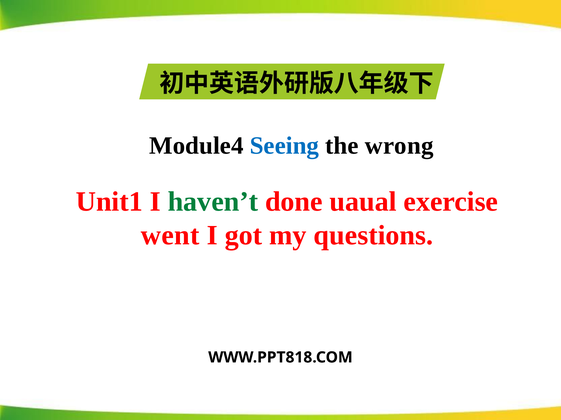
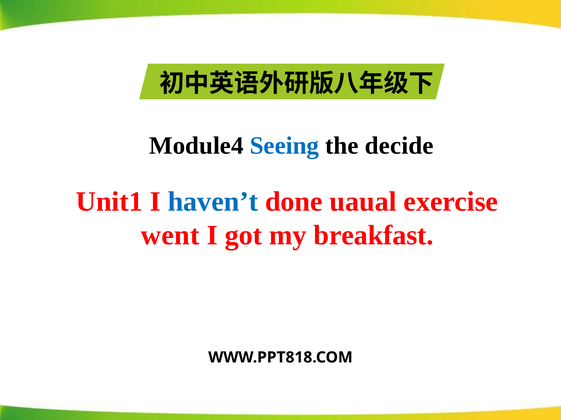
wrong: wrong -> decide
haven’t colour: green -> blue
questions: questions -> breakfast
